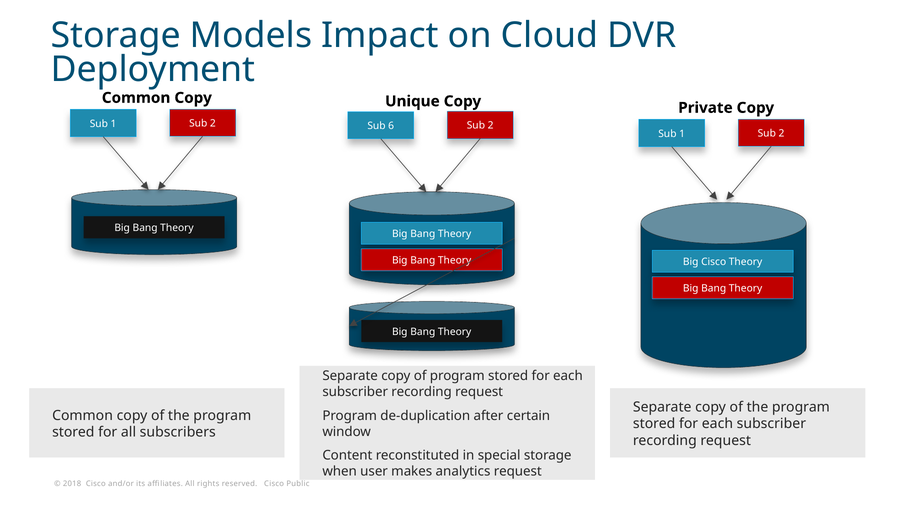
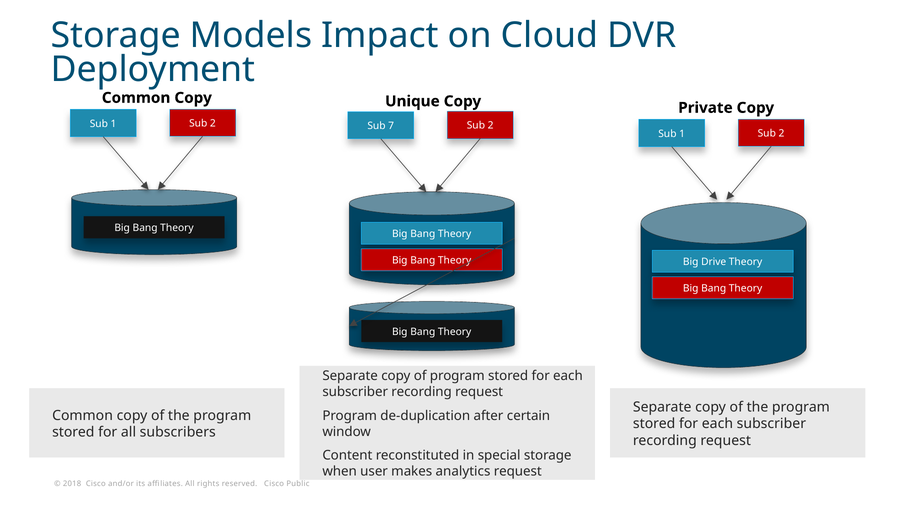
6: 6 -> 7
Big Cisco: Cisco -> Drive
